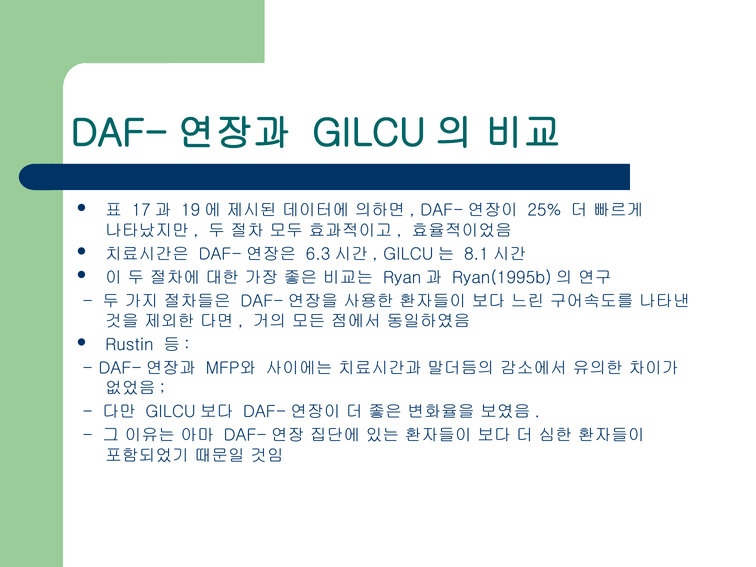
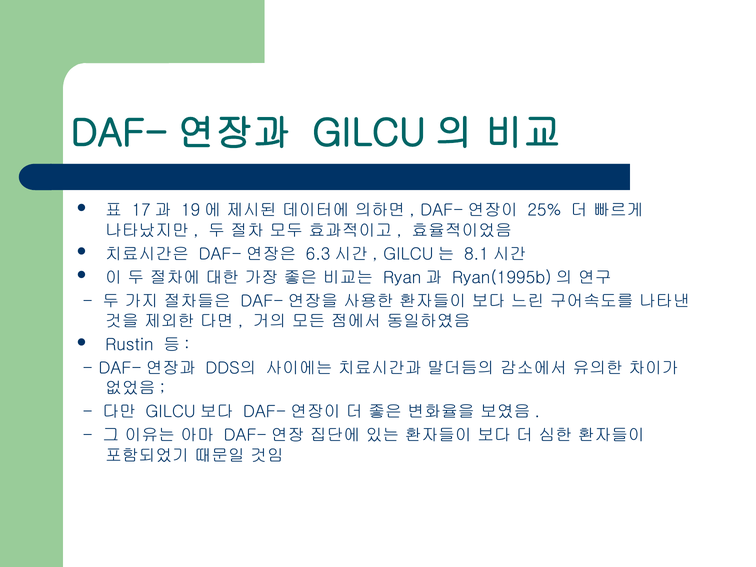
MFP와: MFP와 -> DDS의
